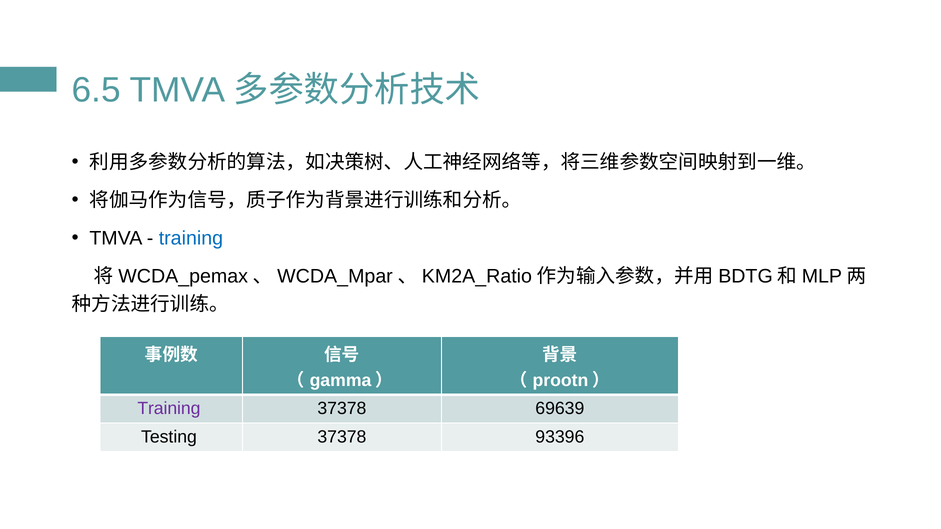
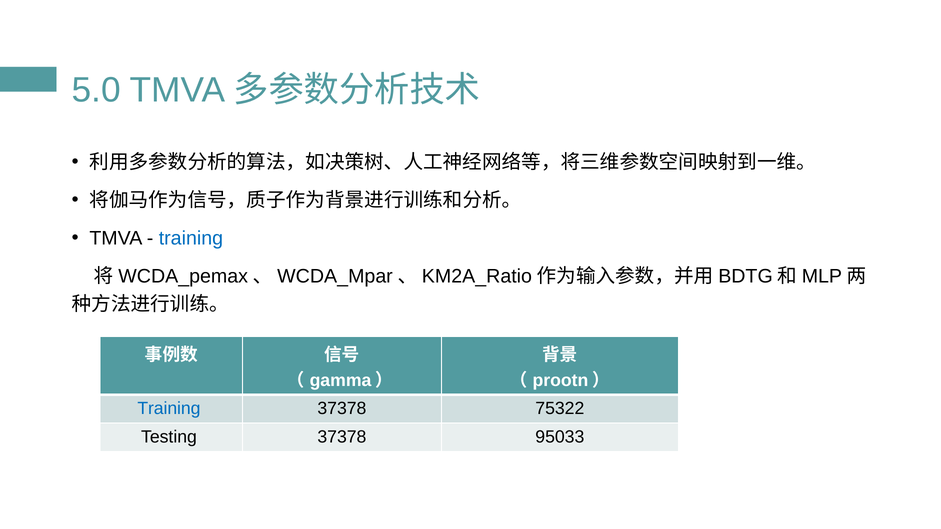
6.5: 6.5 -> 5.0
Training at (169, 409) colour: purple -> blue
69639: 69639 -> 75322
93396: 93396 -> 95033
